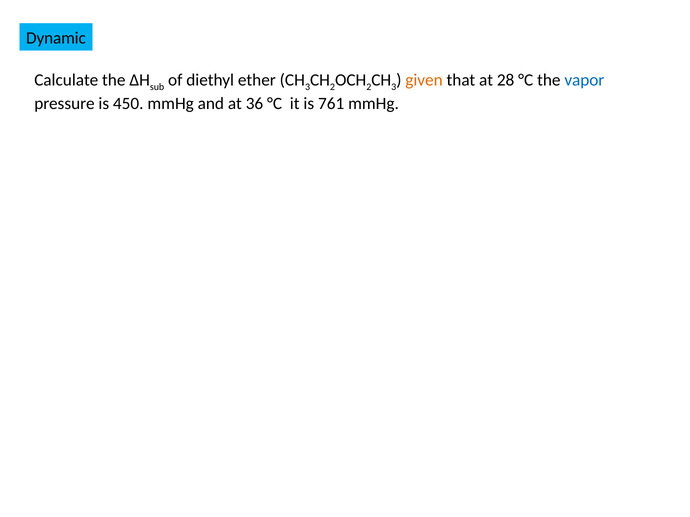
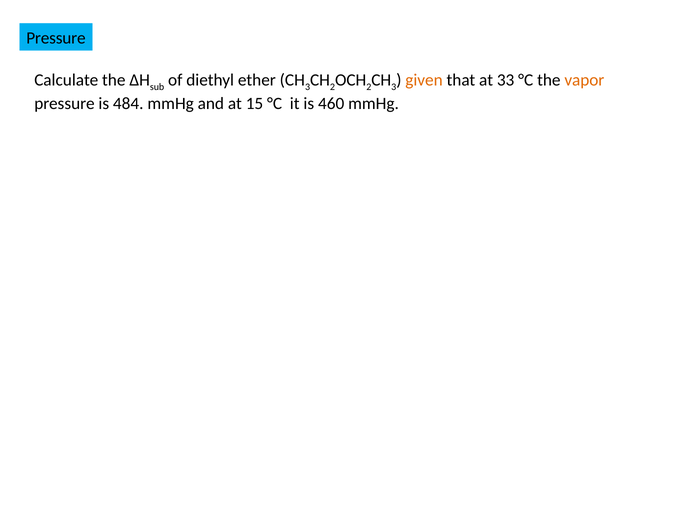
Dynamic at (56, 38): Dynamic -> Pressure
28: 28 -> 33
vapor colour: blue -> orange
450: 450 -> 484
36: 36 -> 15
761: 761 -> 460
